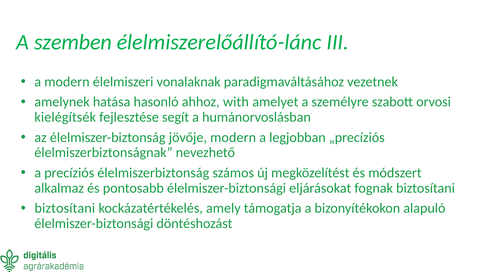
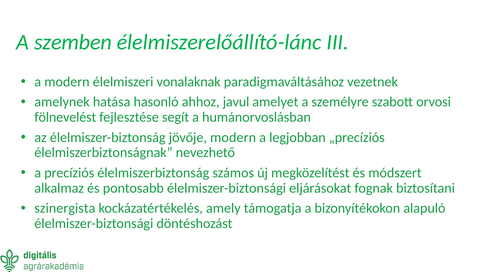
with: with -> javul
kielégítsék: kielégítsék -> fölnevelést
biztosítani at (65, 208): biztosítani -> szinergista
